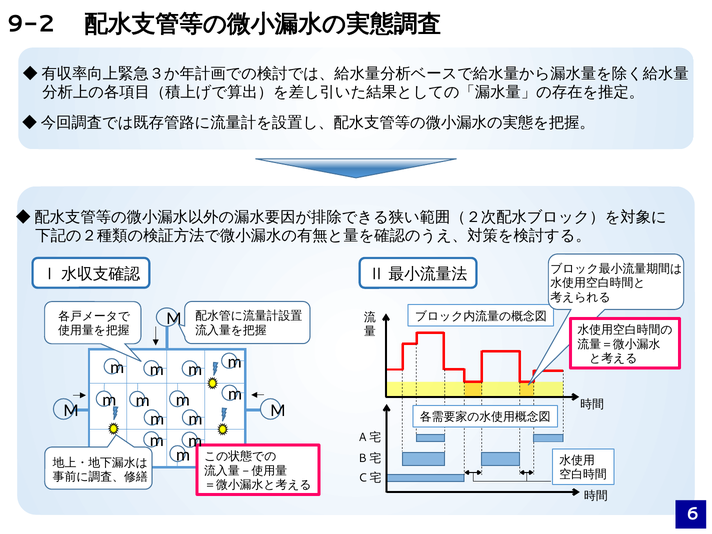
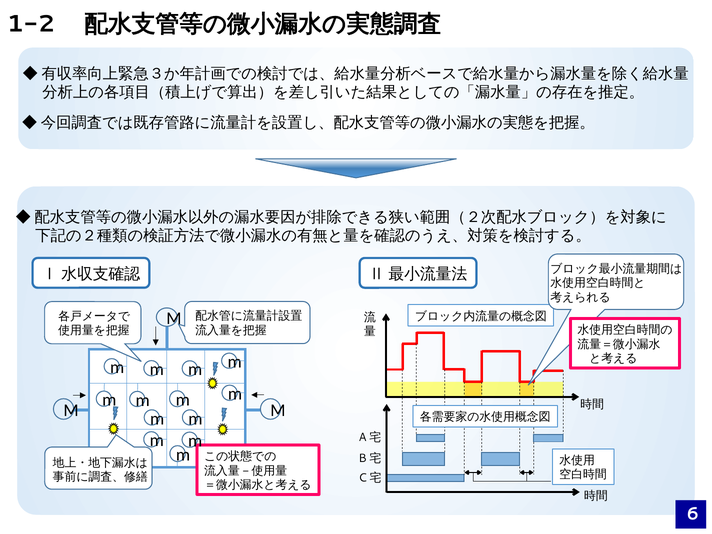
9-2: 9-2 -> 1-2
